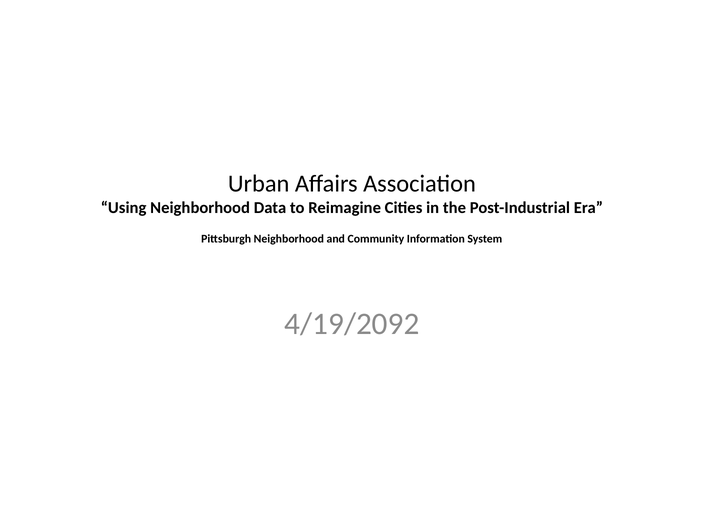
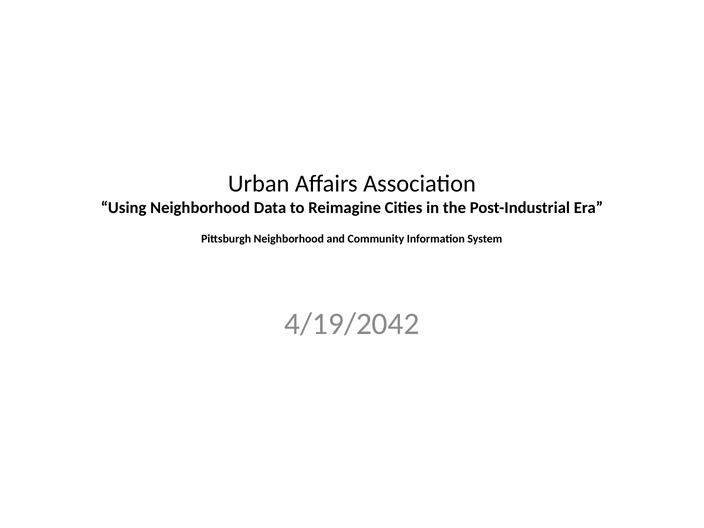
4/19/2092: 4/19/2092 -> 4/19/2042
